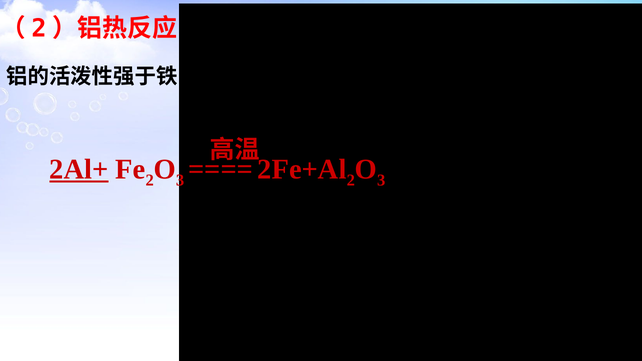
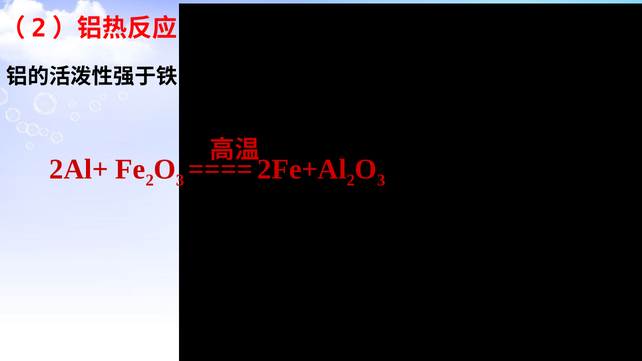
2Al+ underline: present -> none
